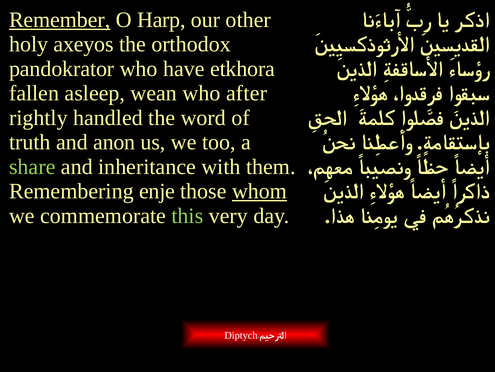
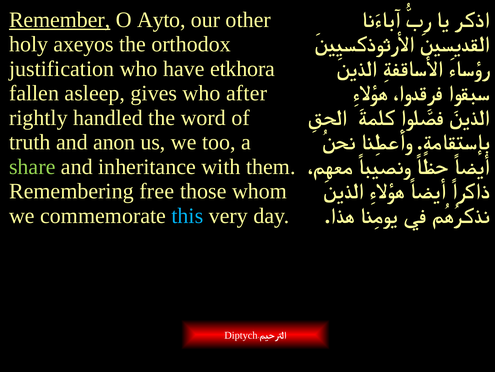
Harp: Harp -> Ayto
pandokrator: pandokrator -> justification
wean: wean -> gives
enje: enje -> free
whom underline: present -> none
this colour: light green -> light blue
